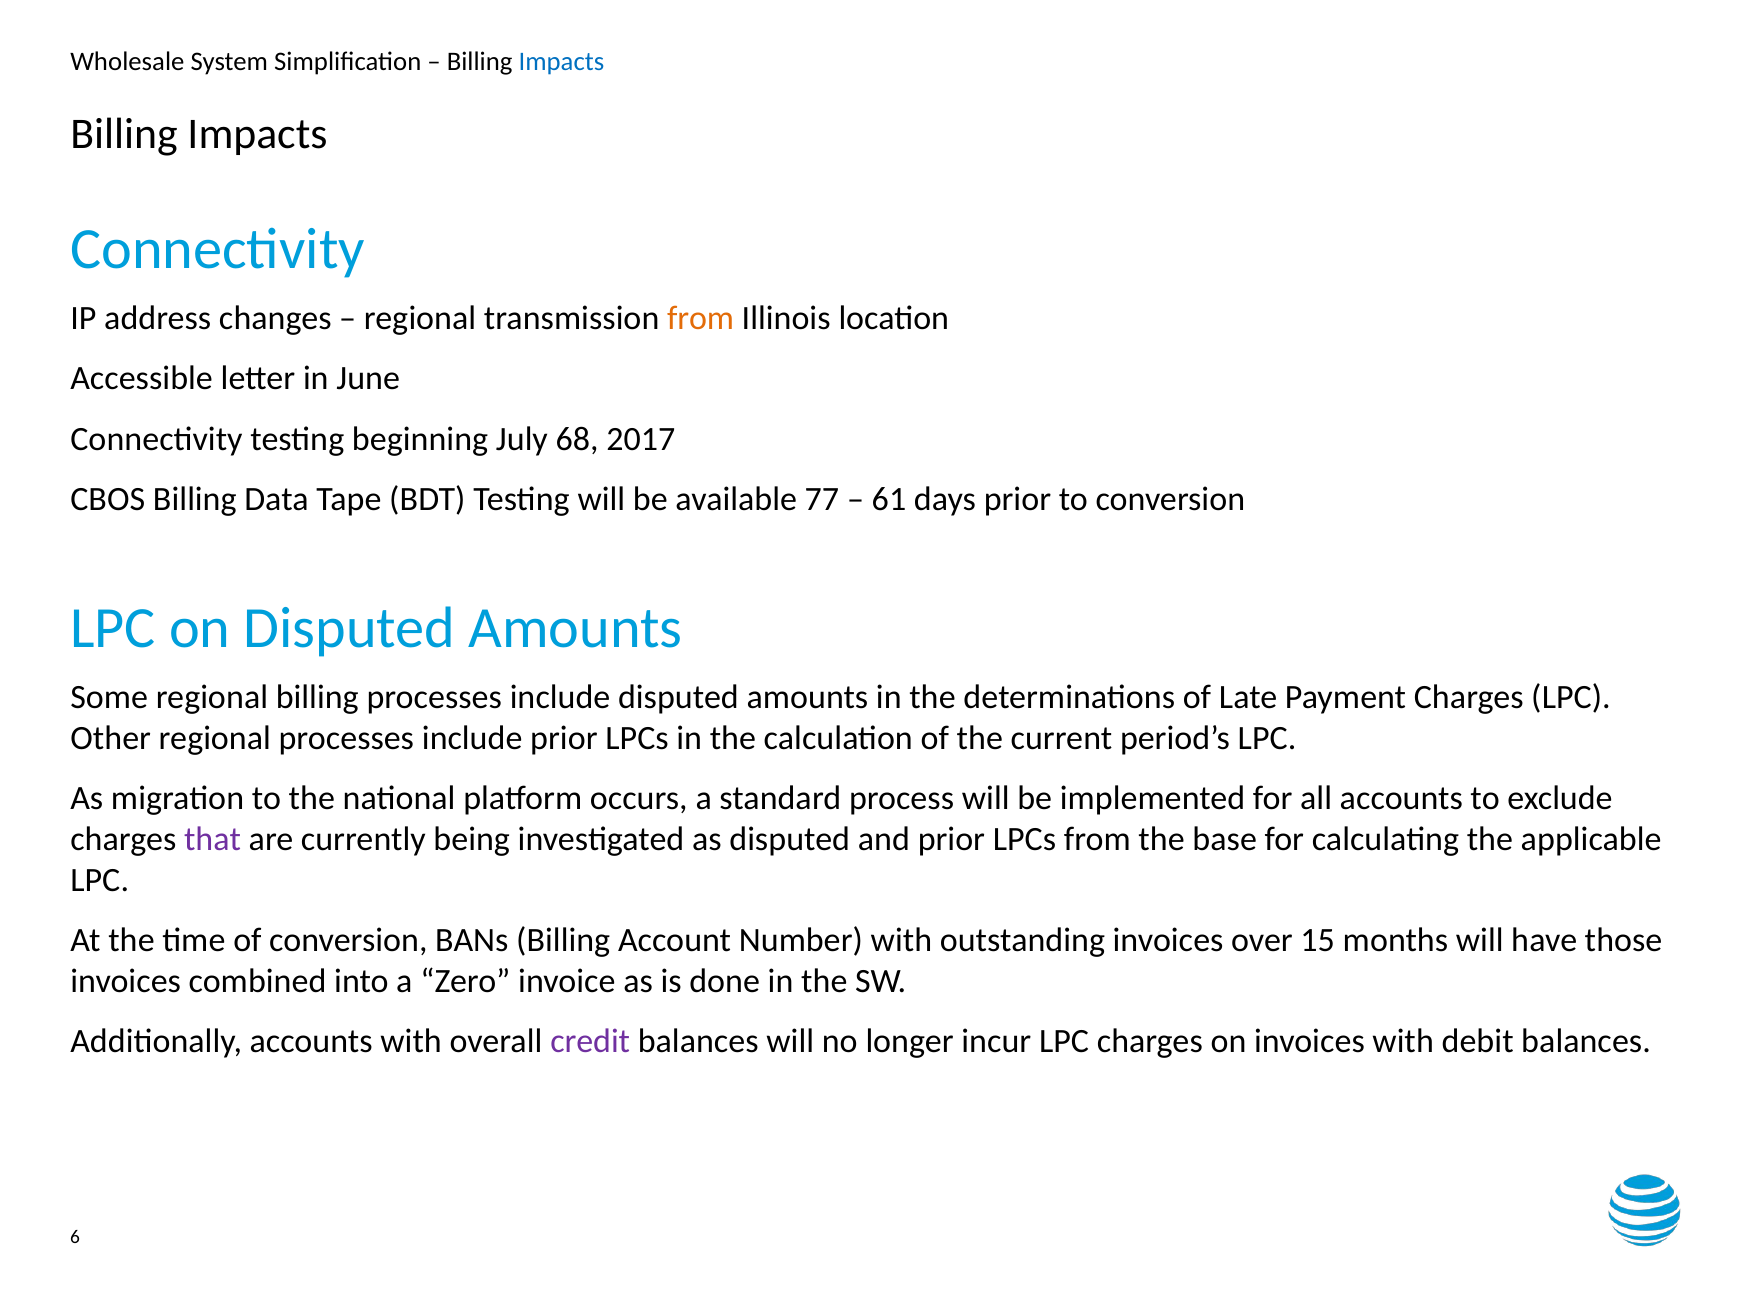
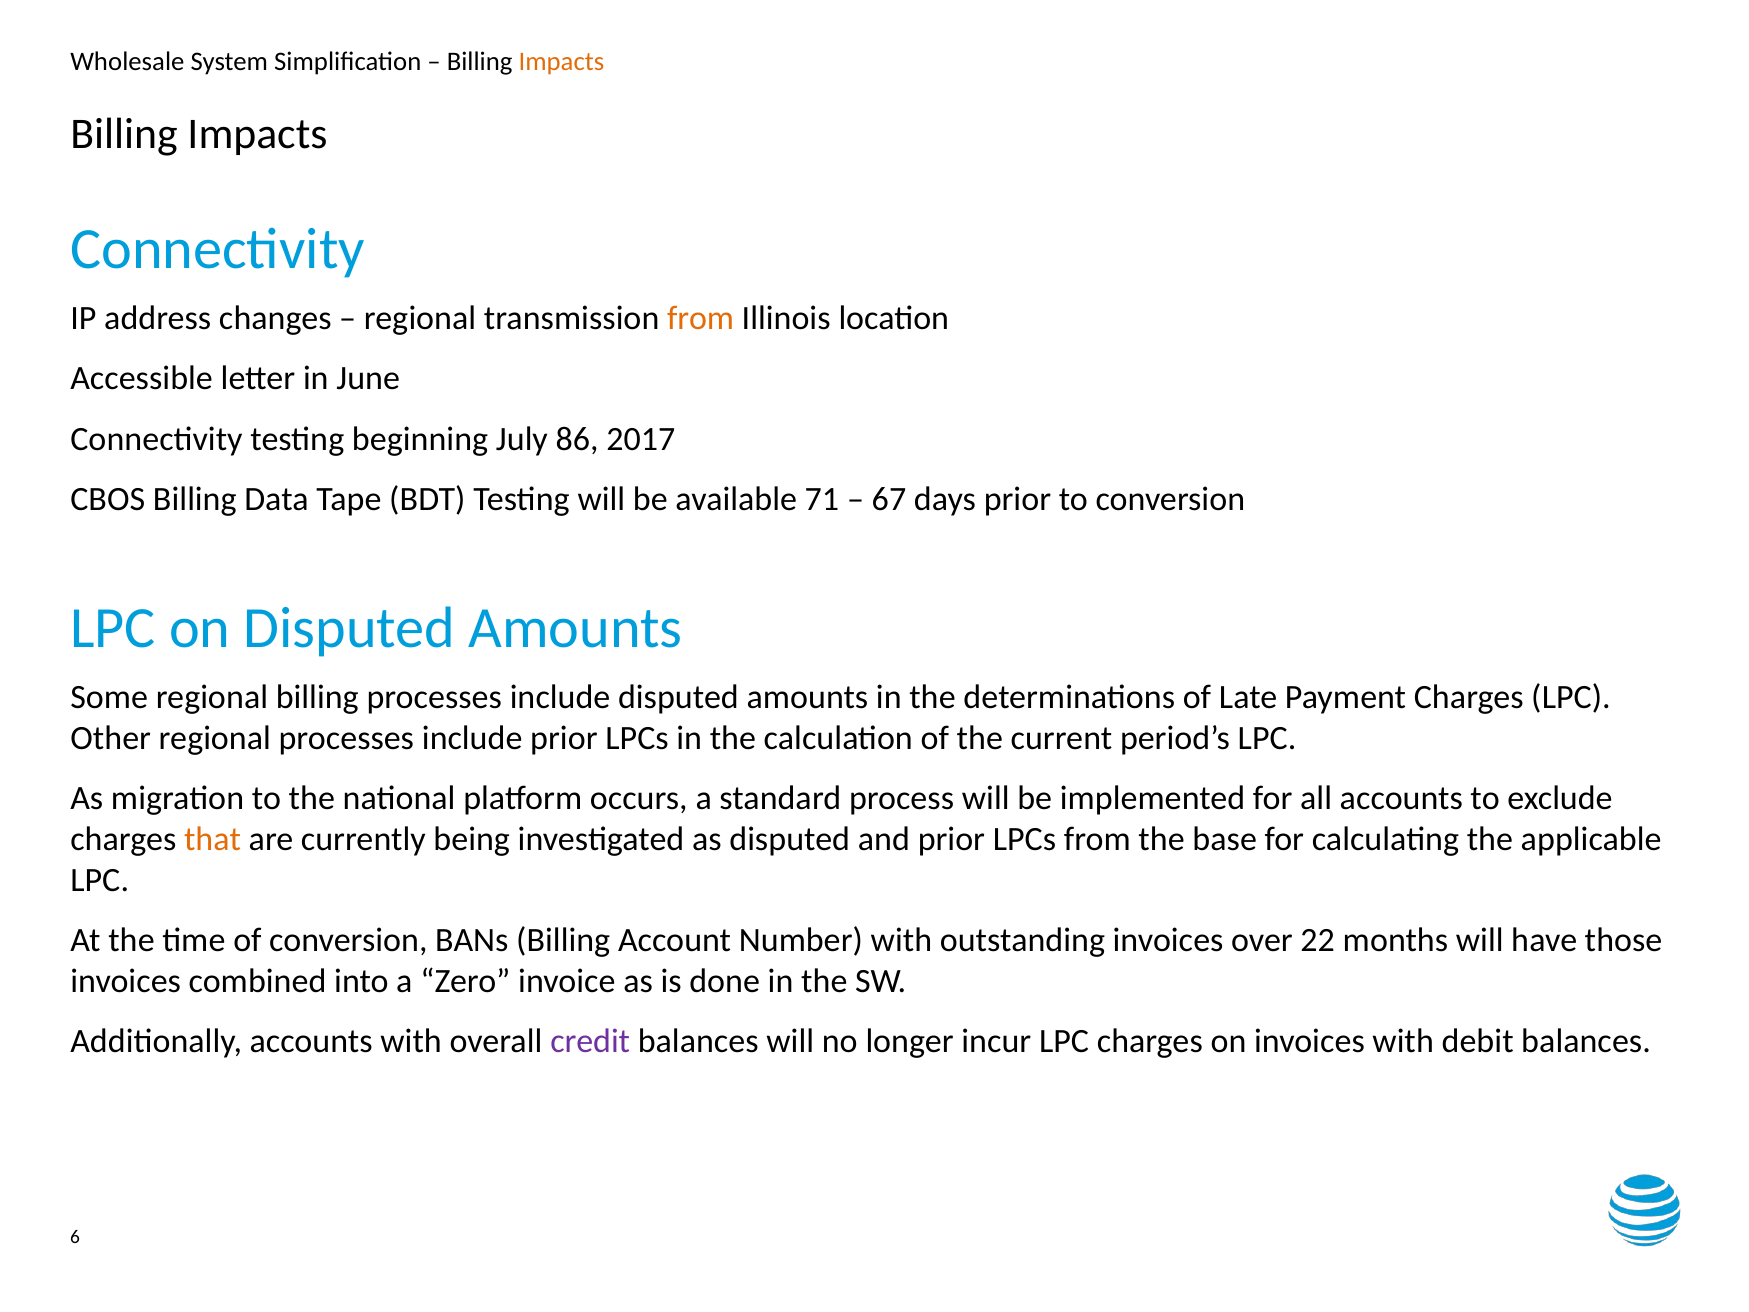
Impacts at (561, 61) colour: blue -> orange
68: 68 -> 86
77: 77 -> 71
61: 61 -> 67
that colour: purple -> orange
15: 15 -> 22
